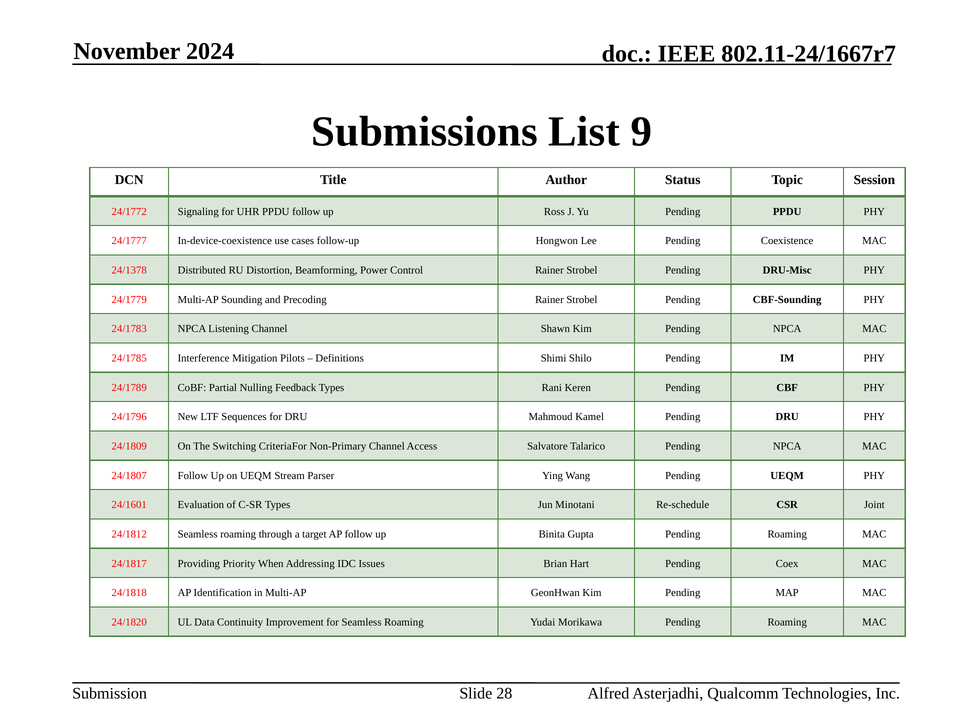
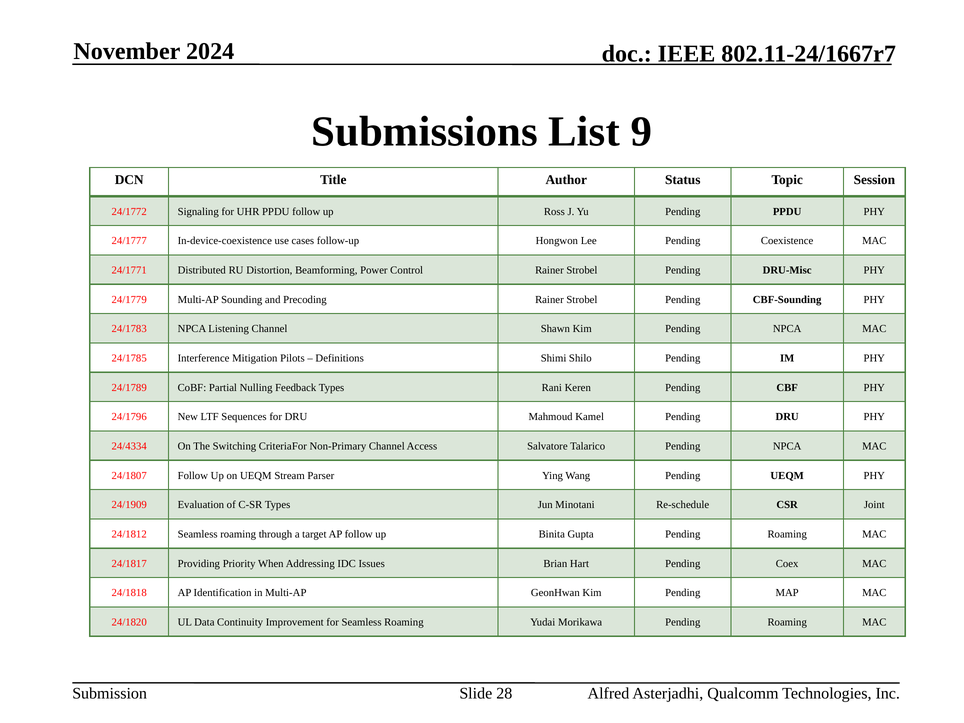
24/1378: 24/1378 -> 24/1771
24/1809: 24/1809 -> 24/4334
24/1601: 24/1601 -> 24/1909
